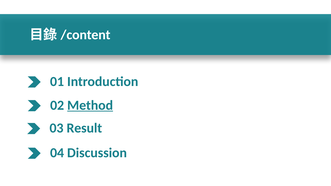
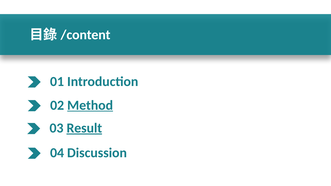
Result underline: none -> present
